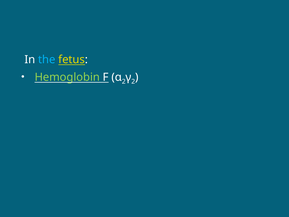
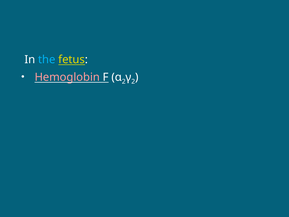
Hemoglobin colour: light green -> pink
